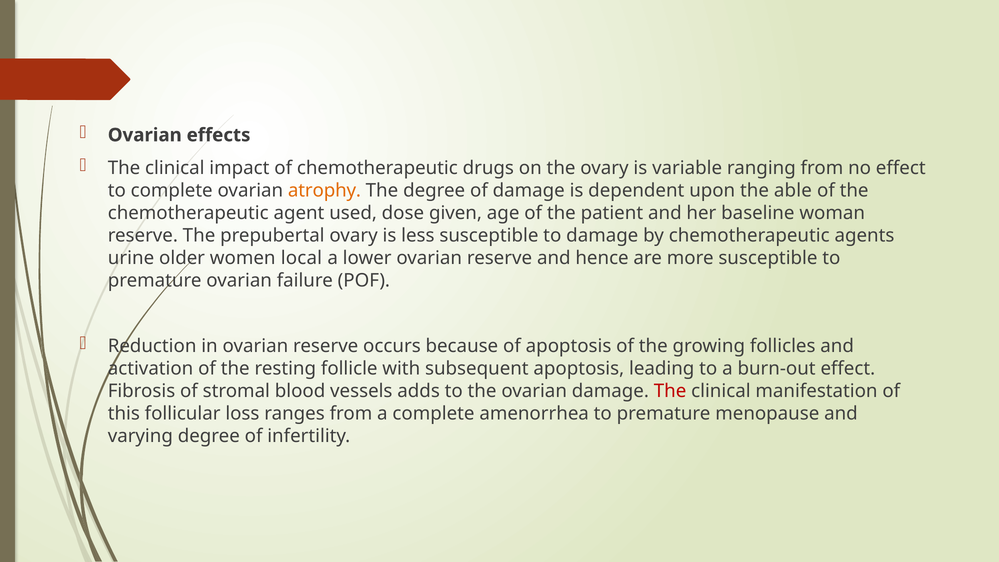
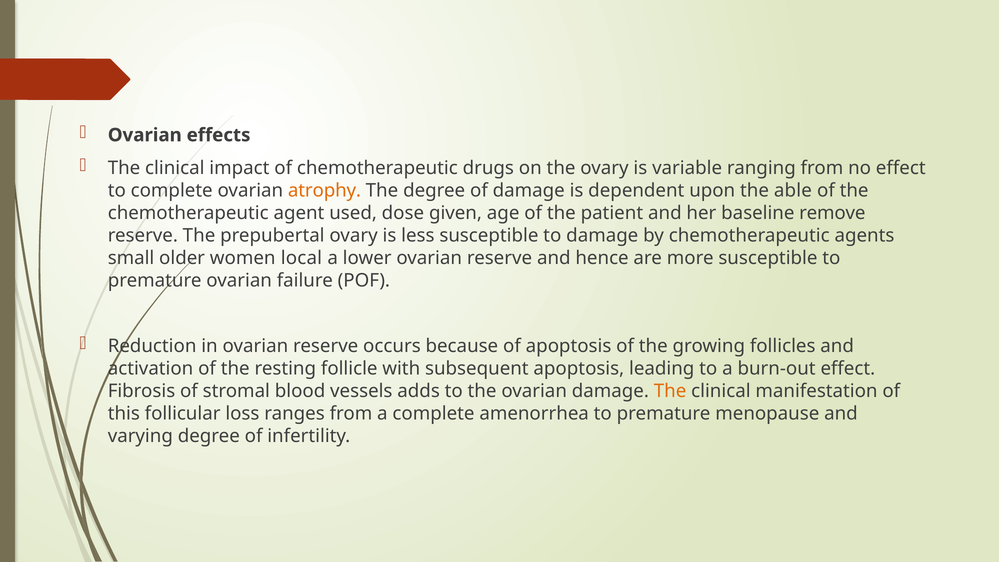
woman: woman -> remove
urine: urine -> small
The at (670, 391) colour: red -> orange
